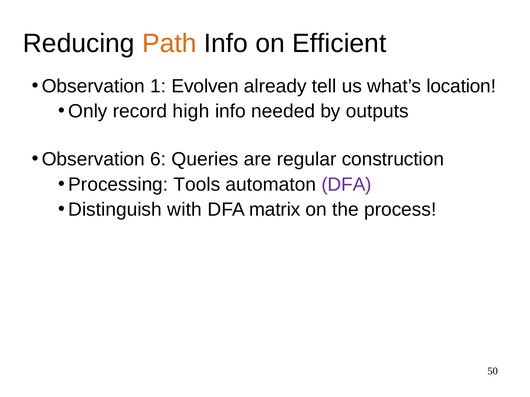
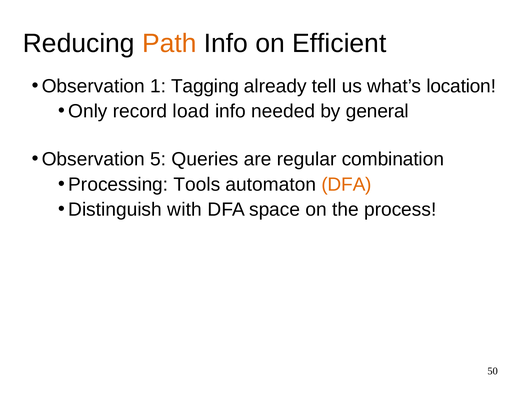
Evolven: Evolven -> Tagging
high: high -> load
outputs: outputs -> general
6: 6 -> 5
construction: construction -> combination
DFA at (346, 185) colour: purple -> orange
matrix: matrix -> space
